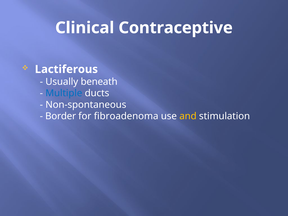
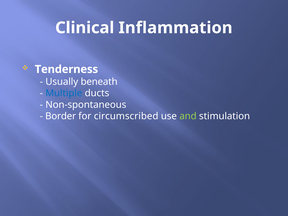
Contraceptive: Contraceptive -> Inflammation
Lactiferous: Lactiferous -> Tenderness
fibroadenoma: fibroadenoma -> circumscribed
and colour: yellow -> light green
